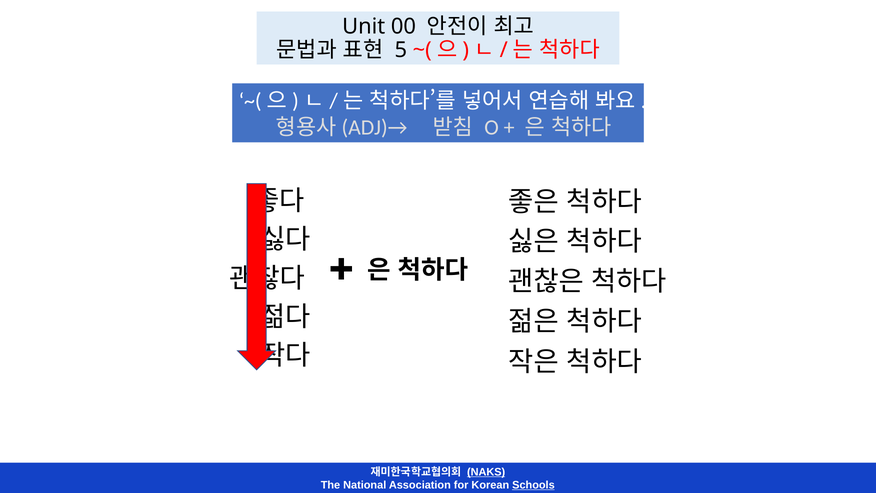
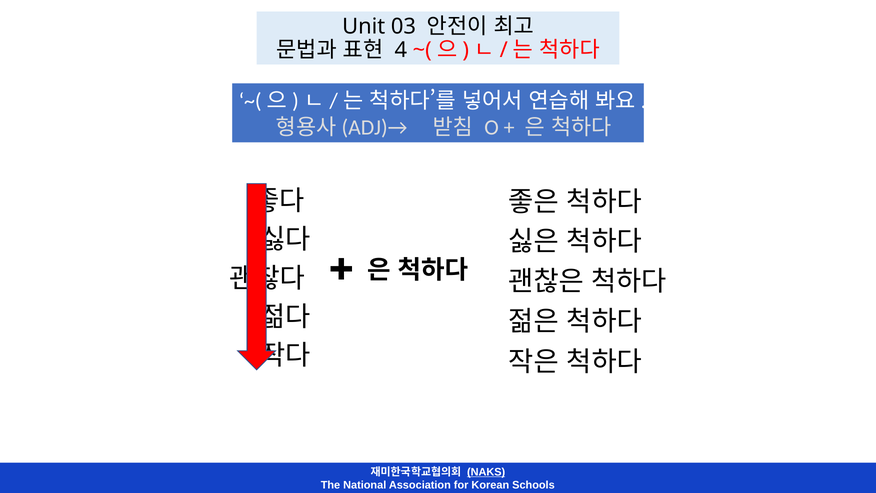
00: 00 -> 03
5: 5 -> 4
Schools underline: present -> none
